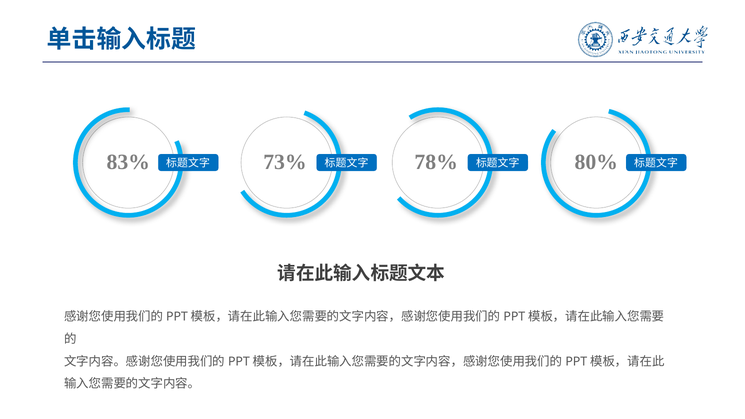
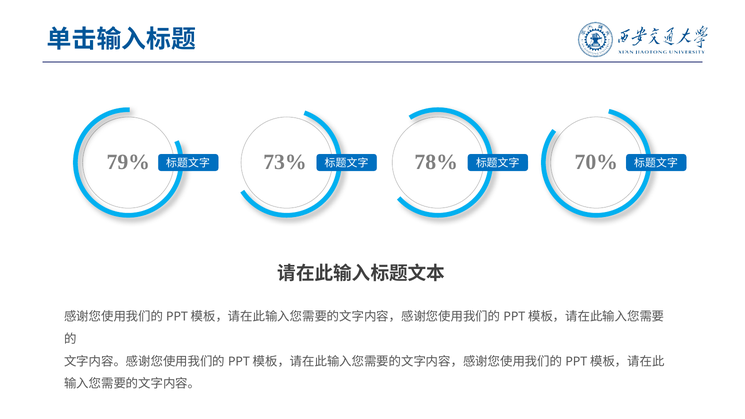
83%: 83% -> 79%
80%: 80% -> 70%
